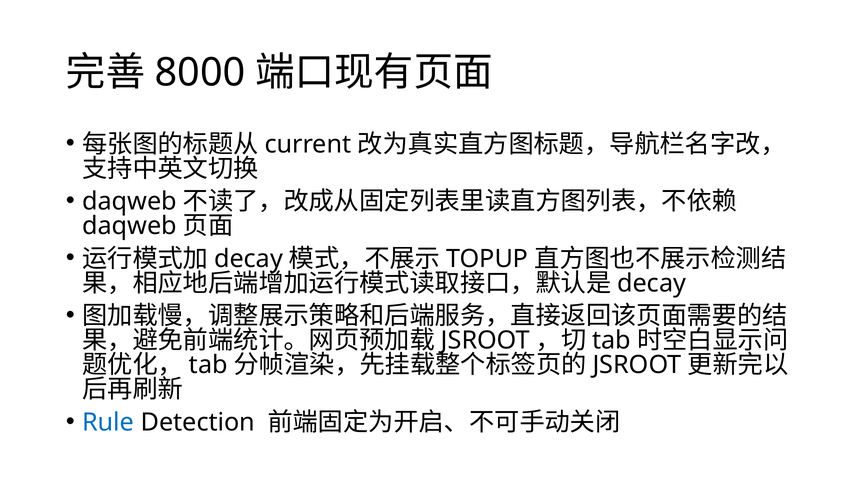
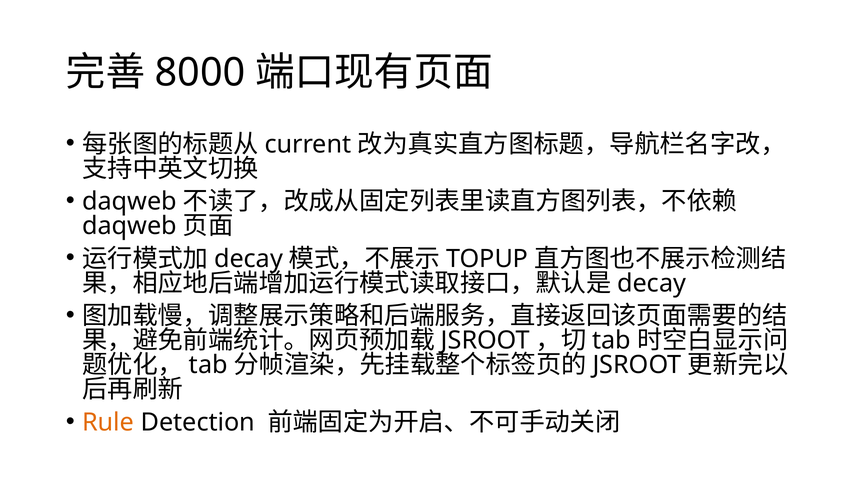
Rule colour: blue -> orange
